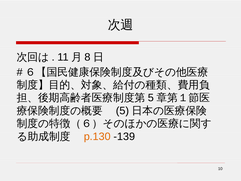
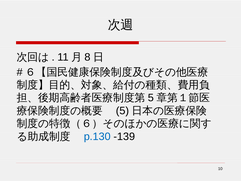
p.130 colour: orange -> blue
